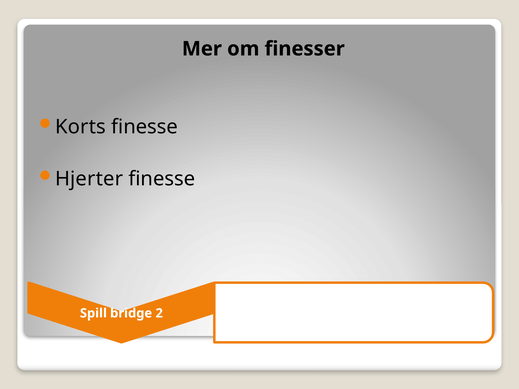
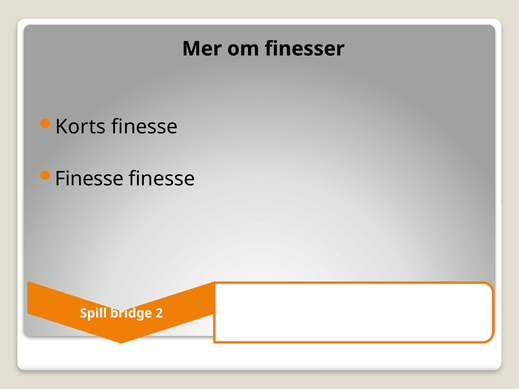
Hjerter at (89, 179): Hjerter -> Finesse
